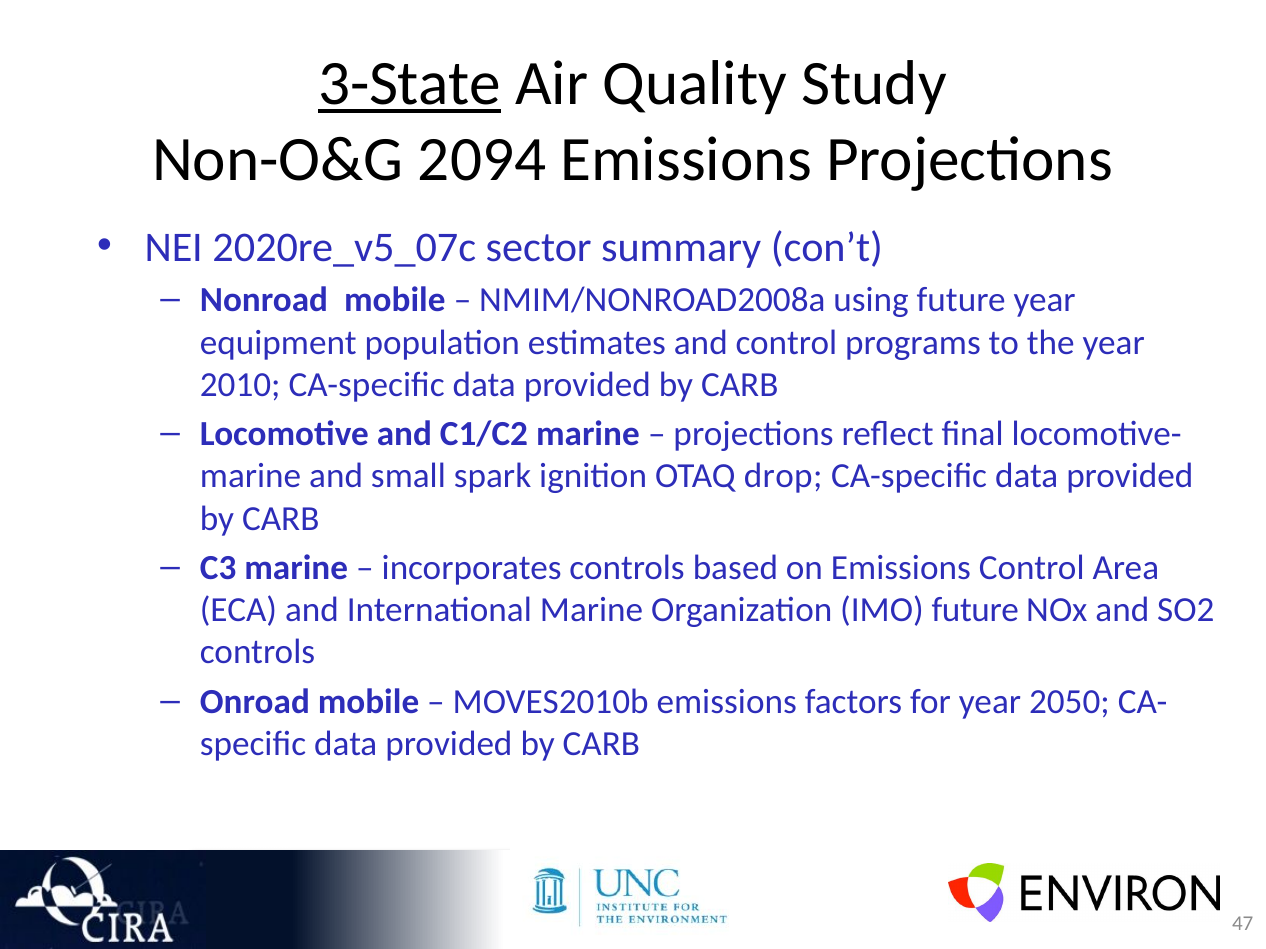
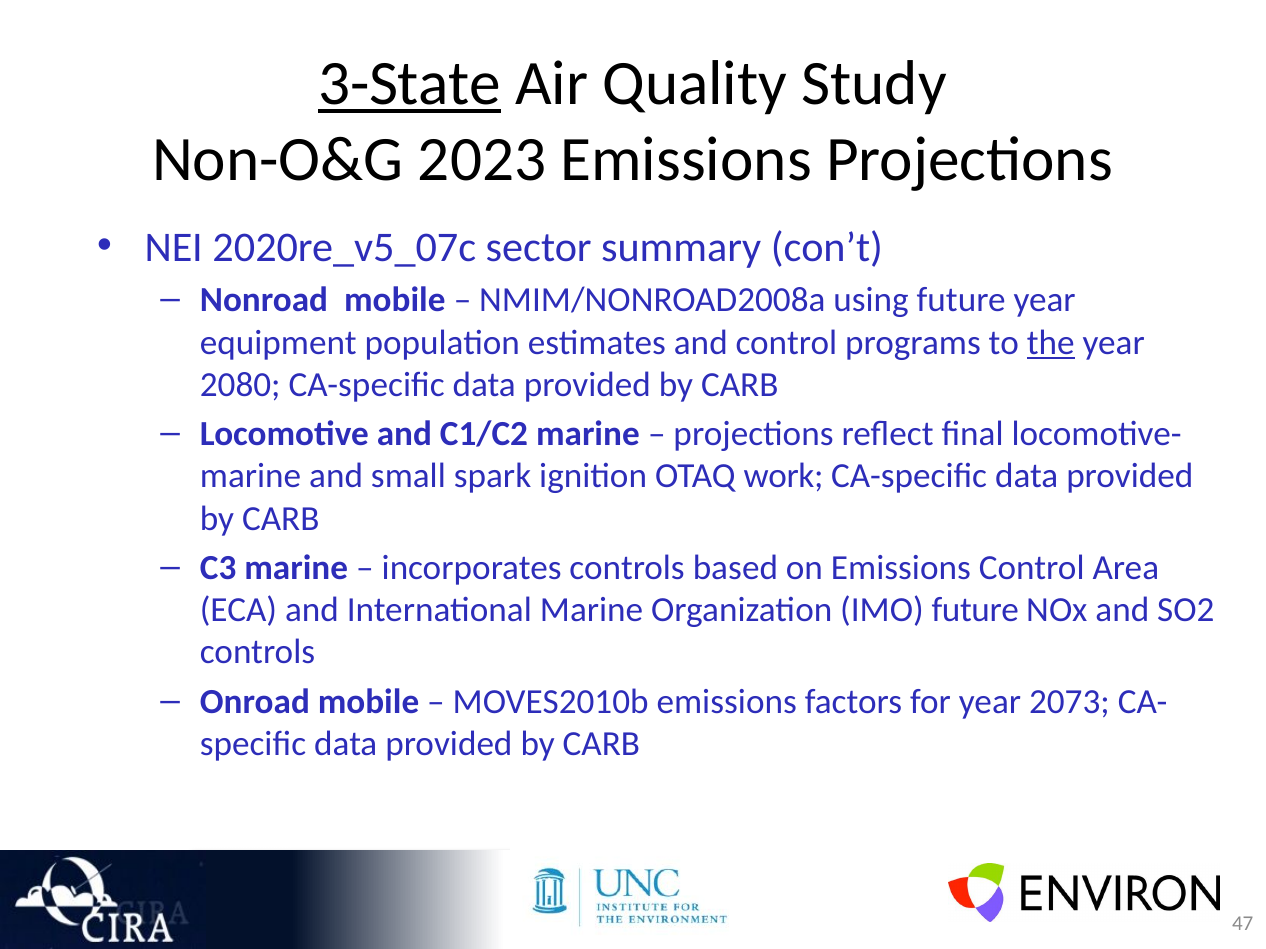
2094: 2094 -> 2023
the underline: none -> present
2010: 2010 -> 2080
drop: drop -> work
2050: 2050 -> 2073
